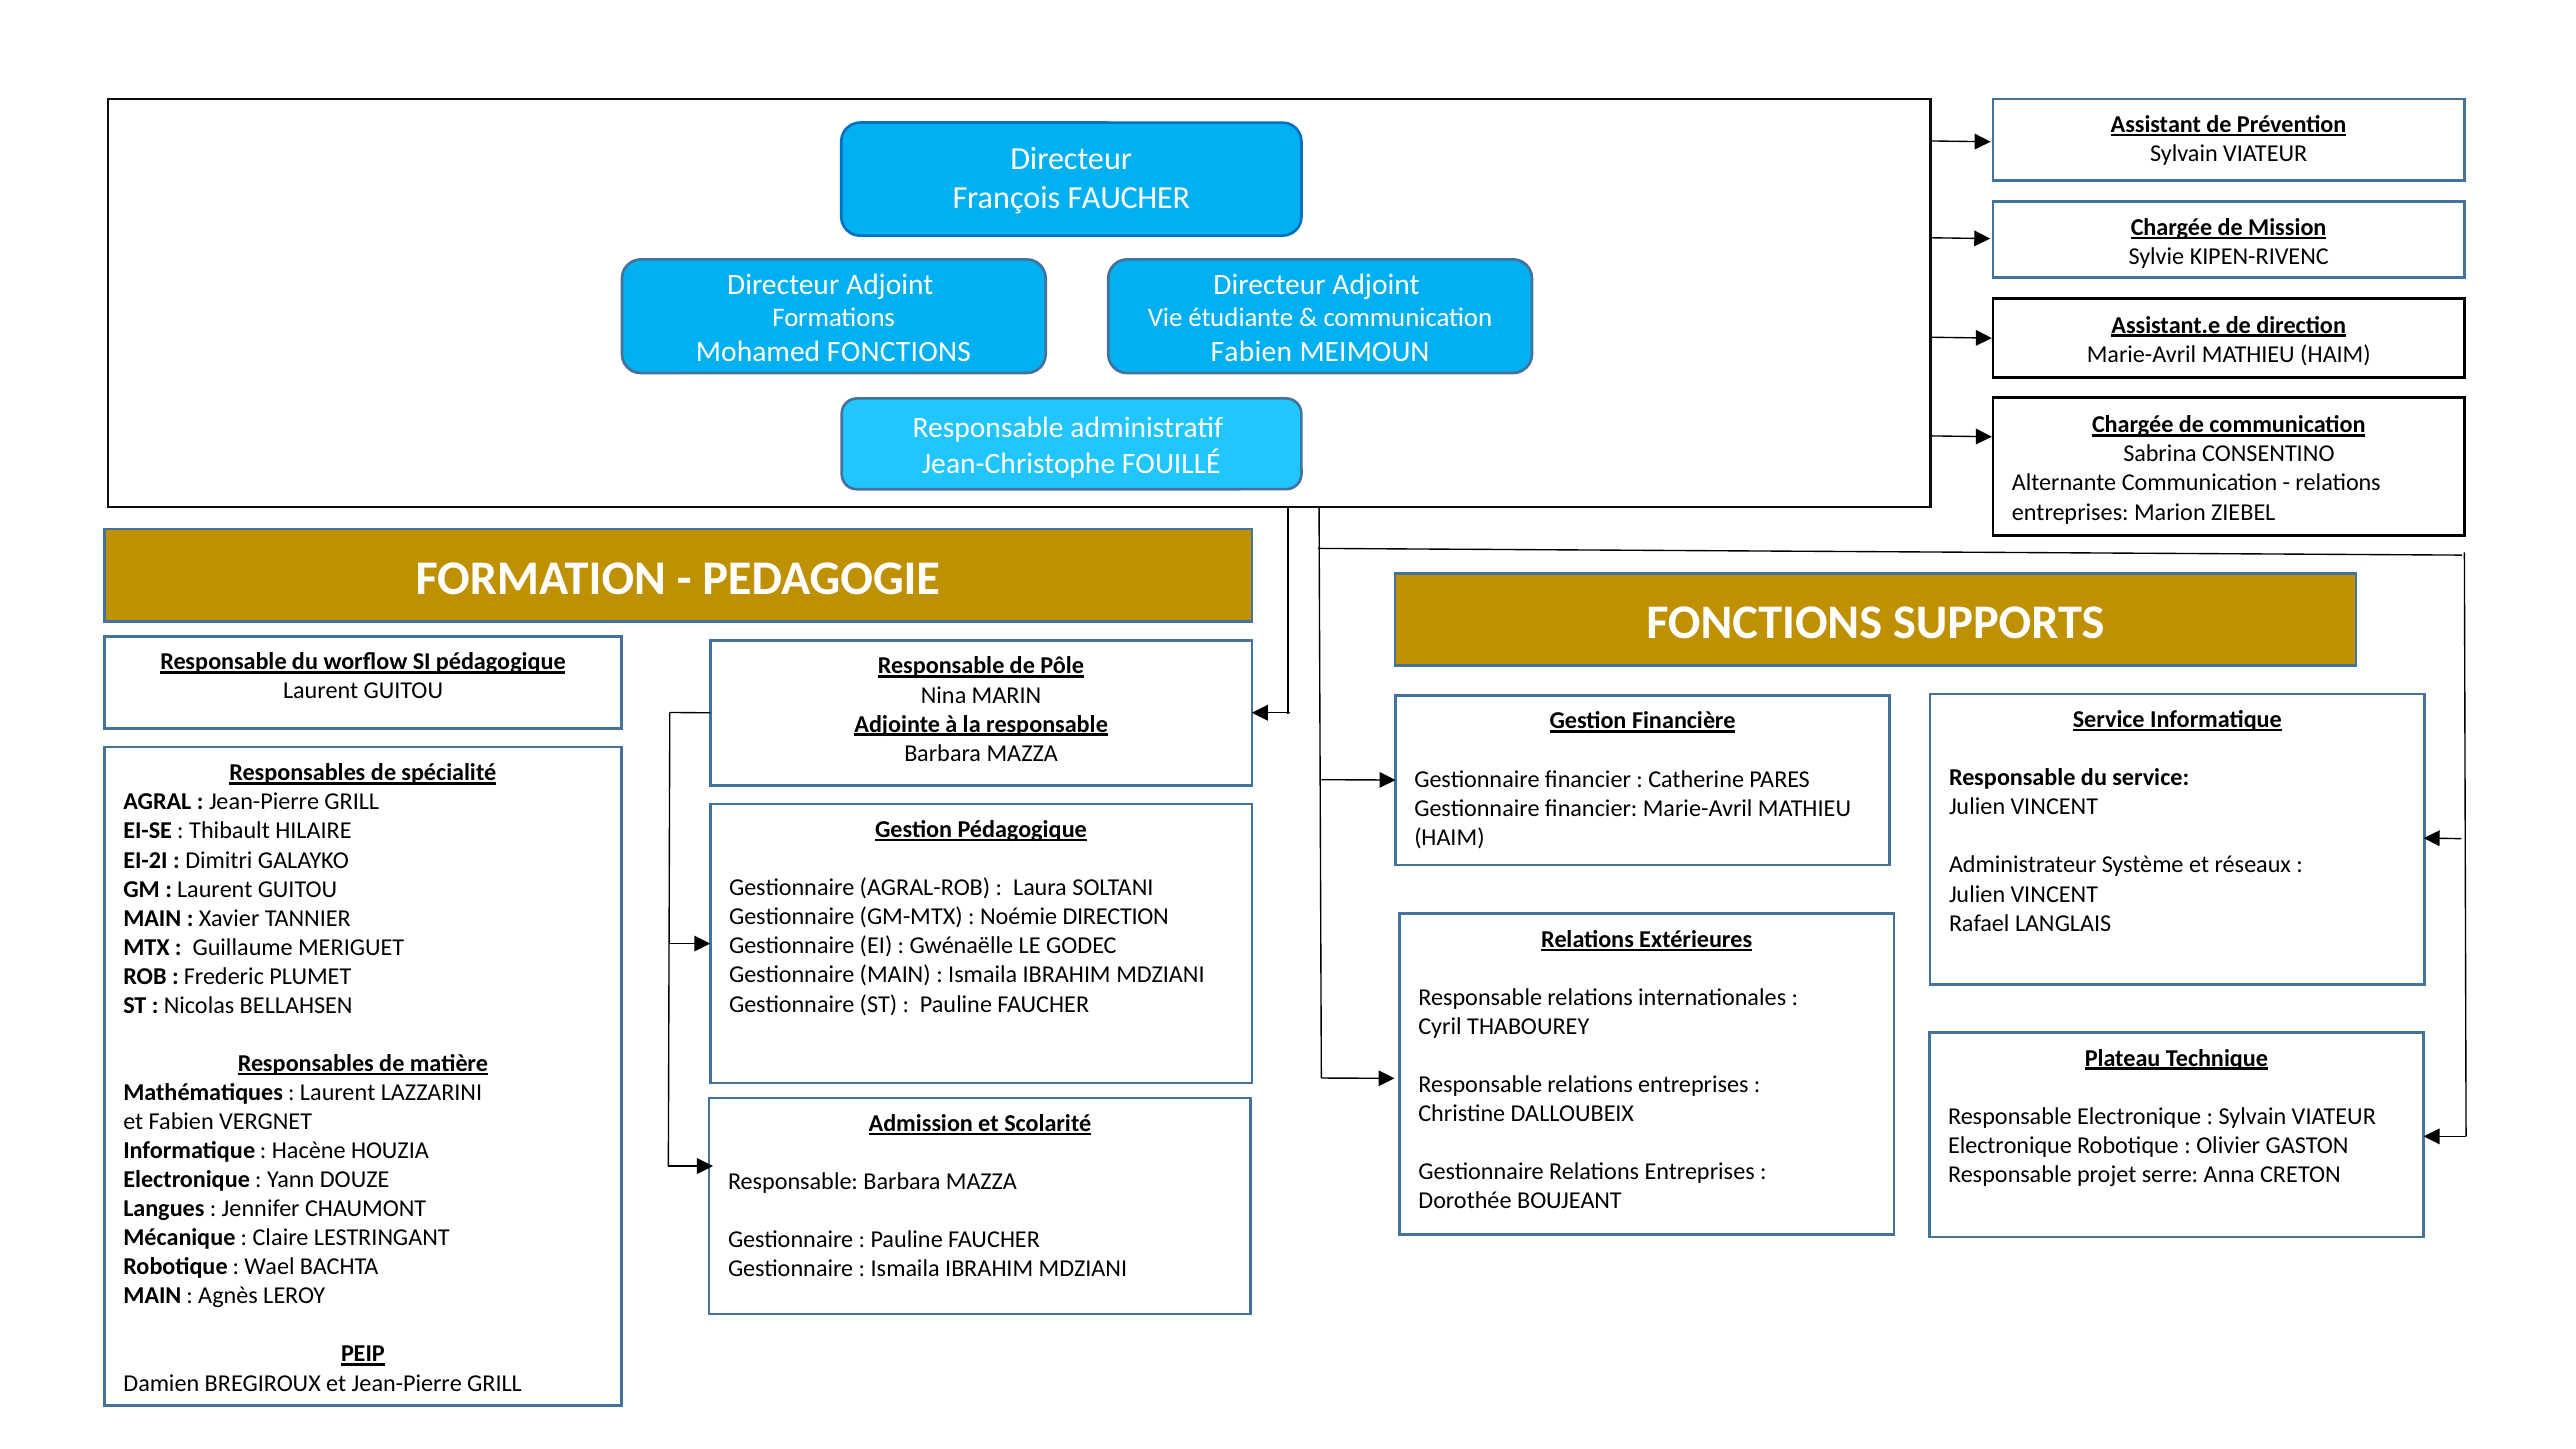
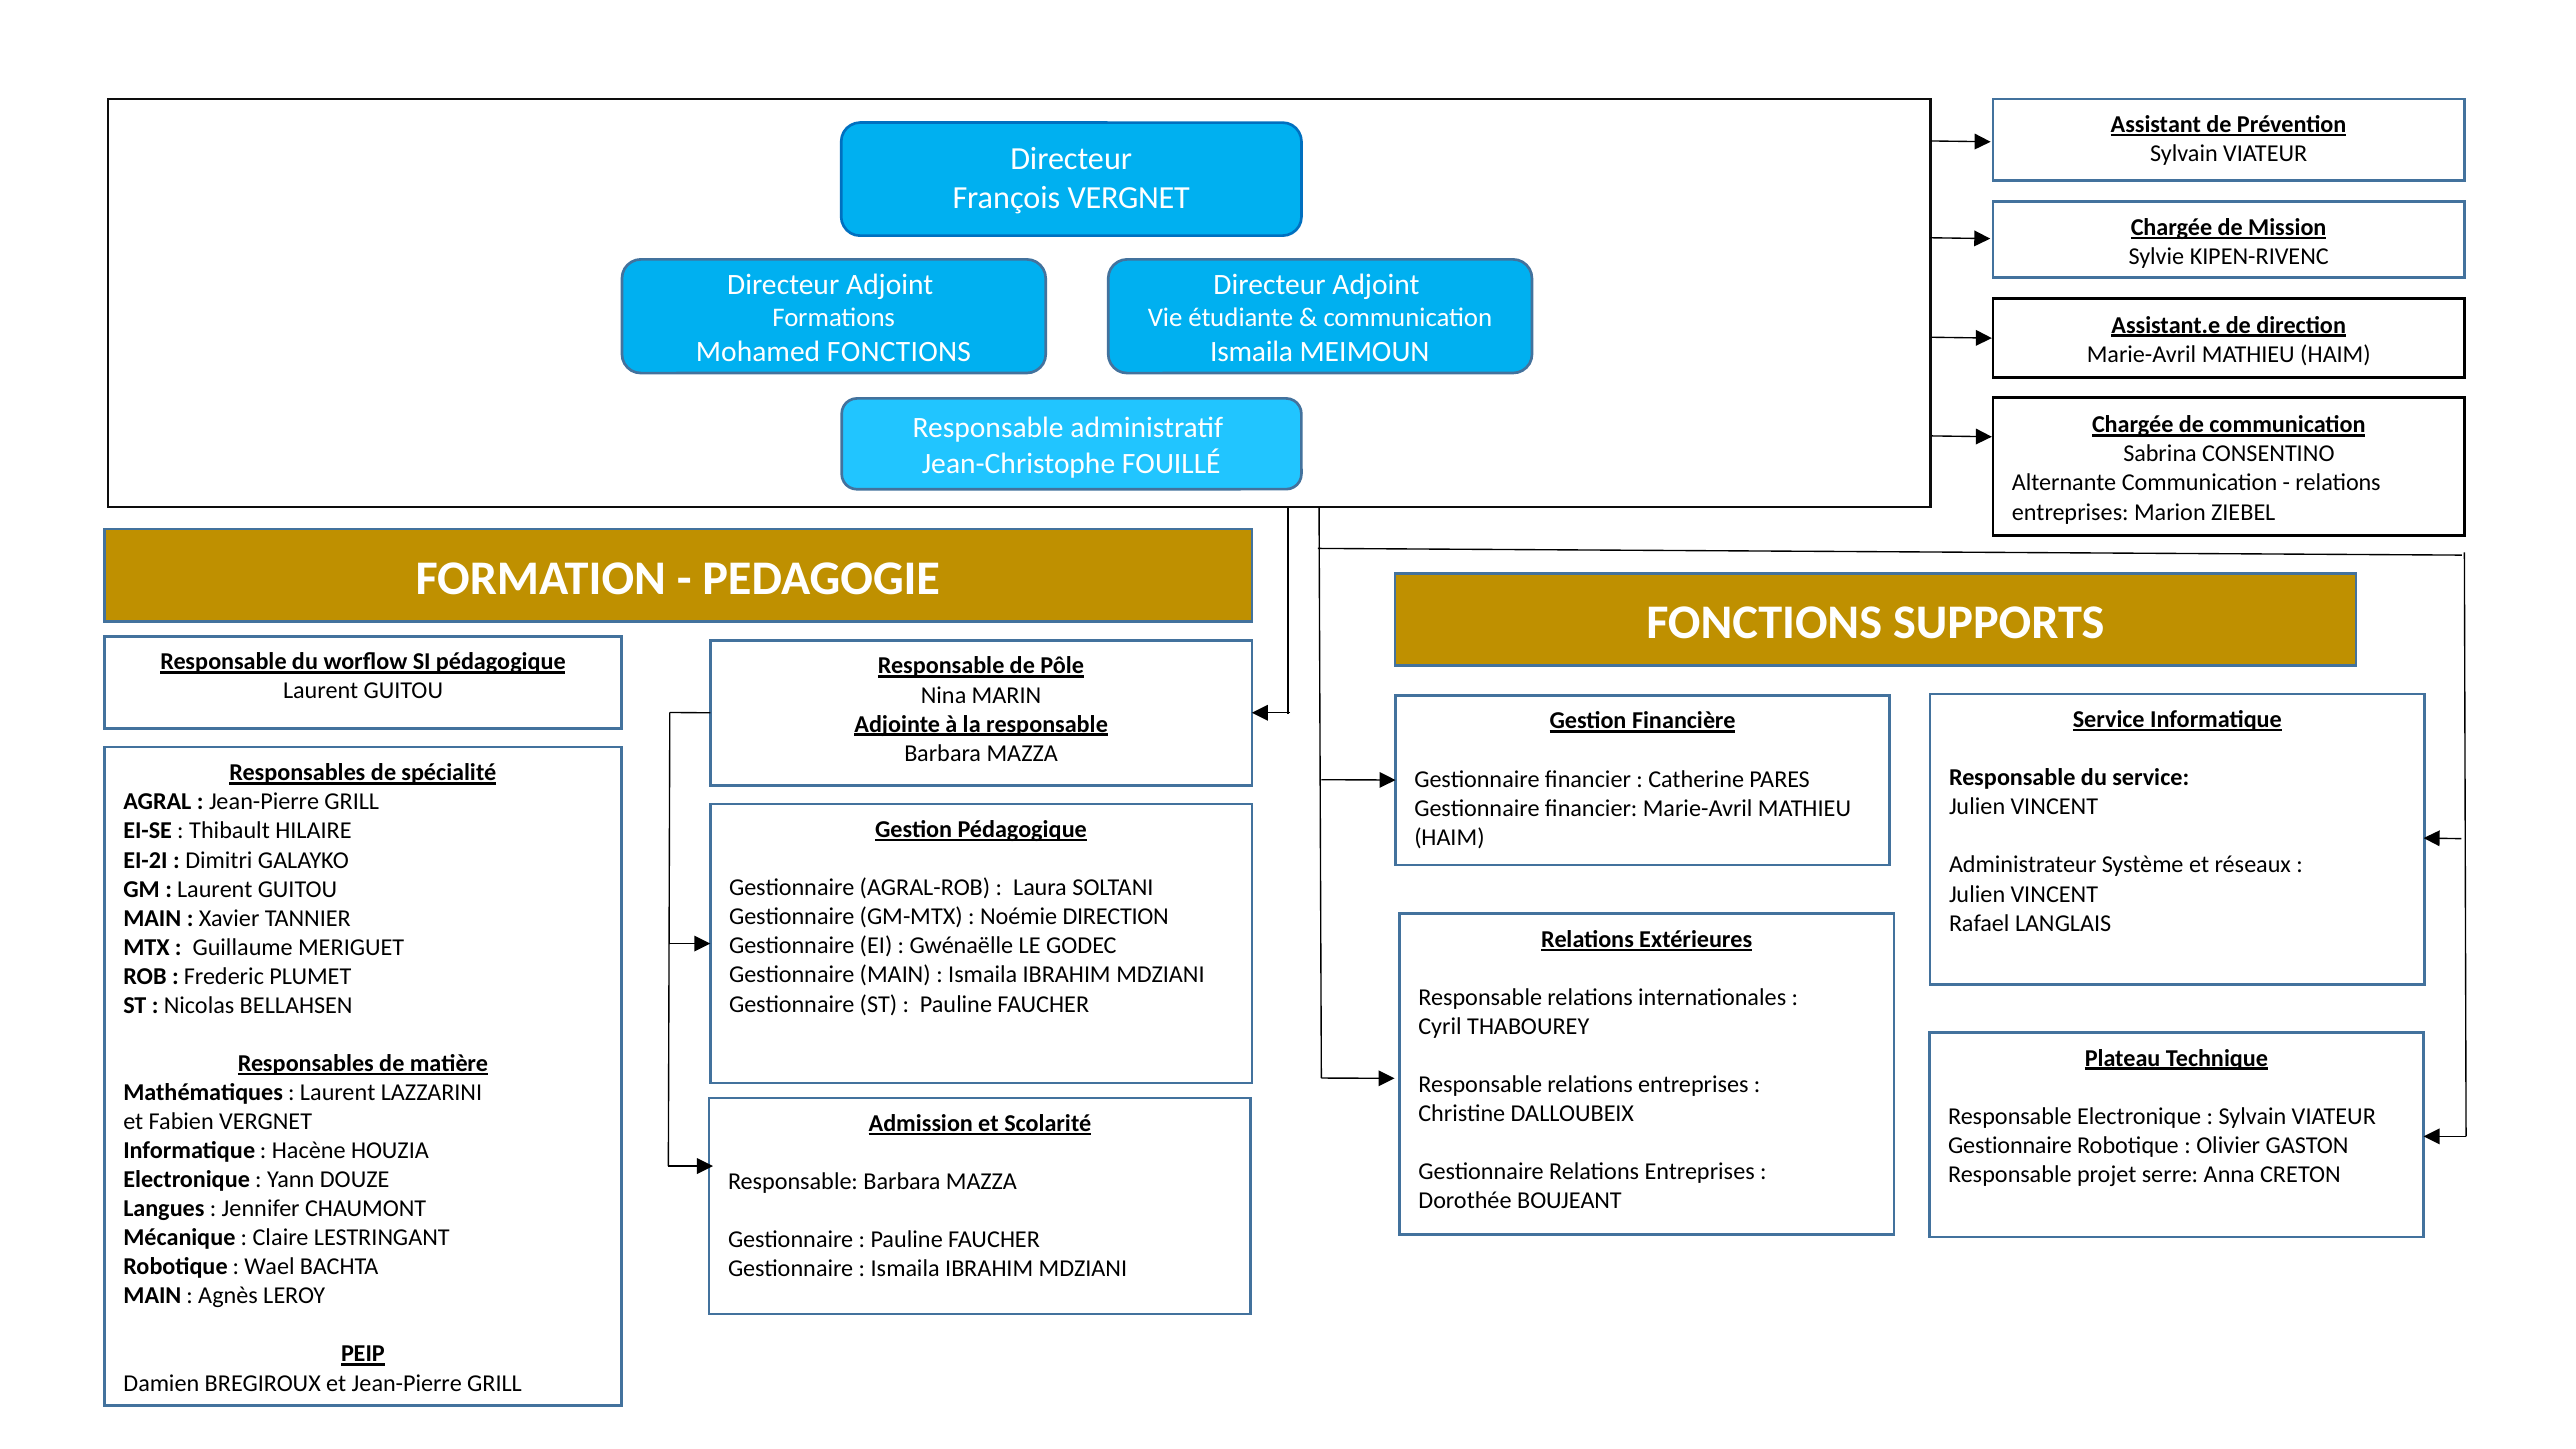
François FAUCHER: FAUCHER -> VERGNET
Fabien at (1251, 352): Fabien -> Ismaila
Electronique at (2010, 1145): Electronique -> Gestionnaire
